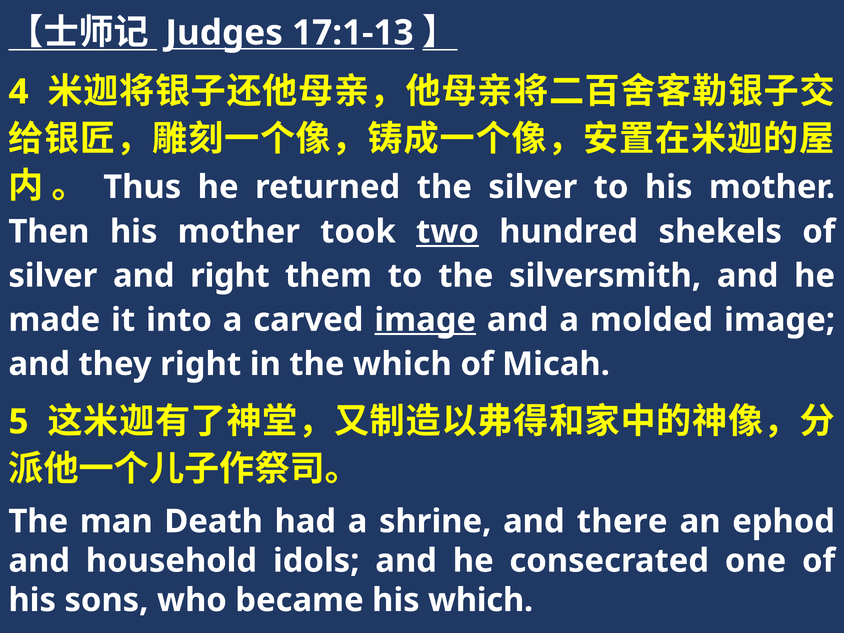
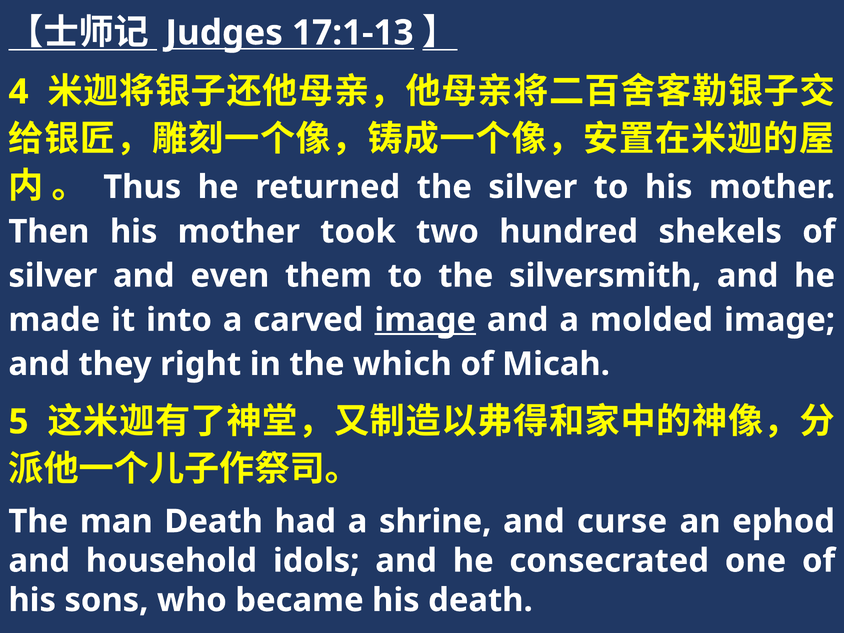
two underline: present -> none
and right: right -> even
there: there -> curse
his which: which -> death
